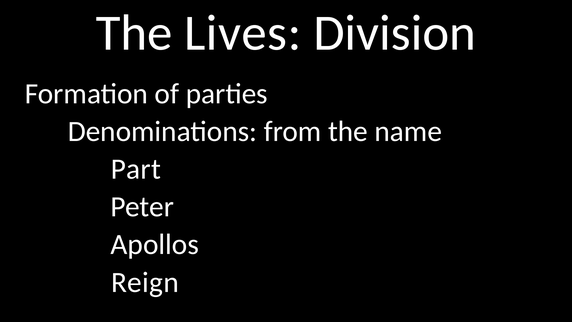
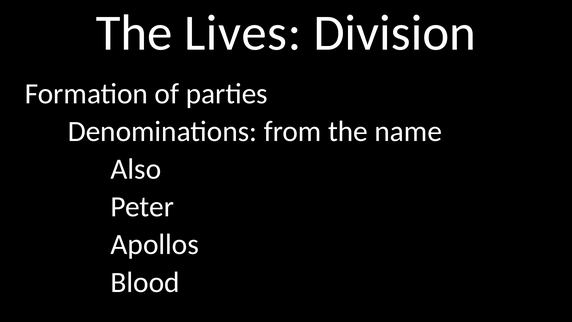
Part: Part -> Also
Reign: Reign -> Blood
